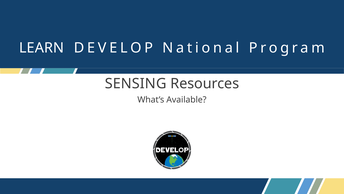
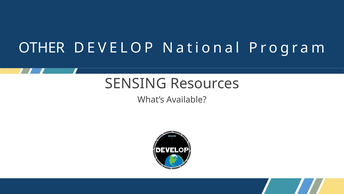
LEARN: LEARN -> OTHER
